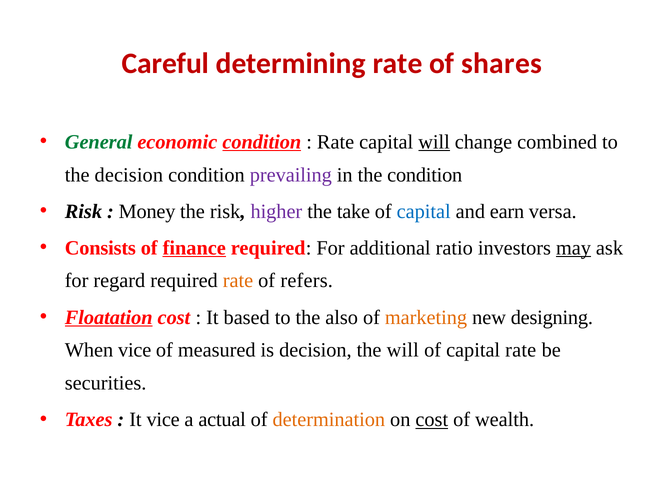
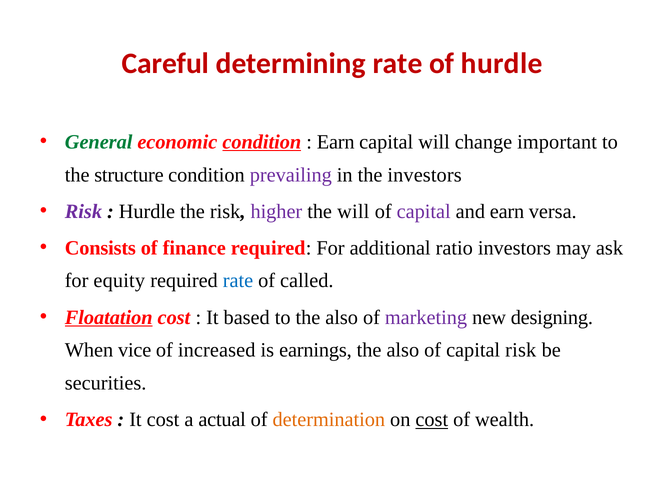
of shares: shares -> hurdle
Rate at (336, 142): Rate -> Earn
will at (434, 142) underline: present -> none
combined: combined -> important
the decision: decision -> structure
the condition: condition -> investors
Risk at (83, 211) colour: black -> purple
Money at (147, 211): Money -> Hurdle
the take: take -> will
capital at (424, 211) colour: blue -> purple
finance underline: present -> none
may underline: present -> none
regard: regard -> equity
rate at (238, 281) colour: orange -> blue
refers: refers -> called
marketing colour: orange -> purple
measured: measured -> increased
is decision: decision -> earnings
will at (403, 350): will -> also
capital rate: rate -> risk
It vice: vice -> cost
